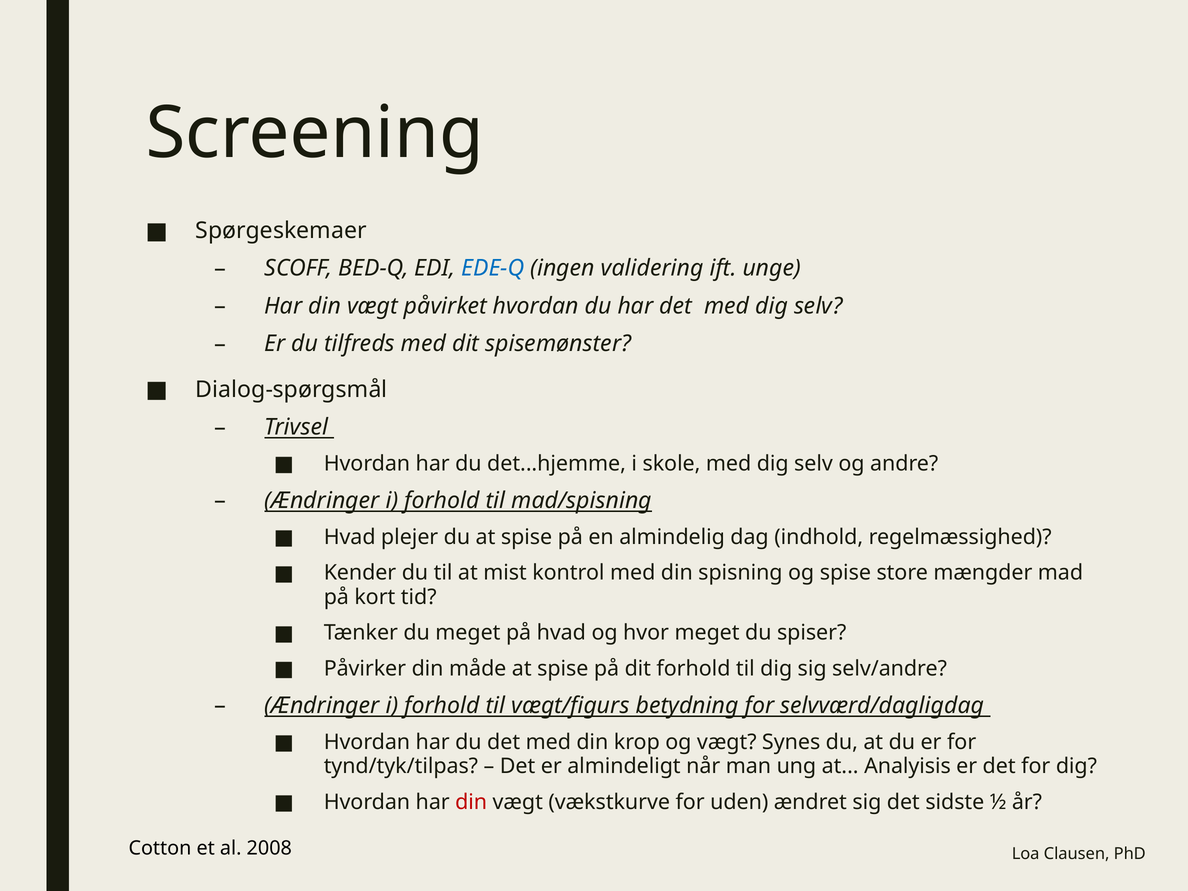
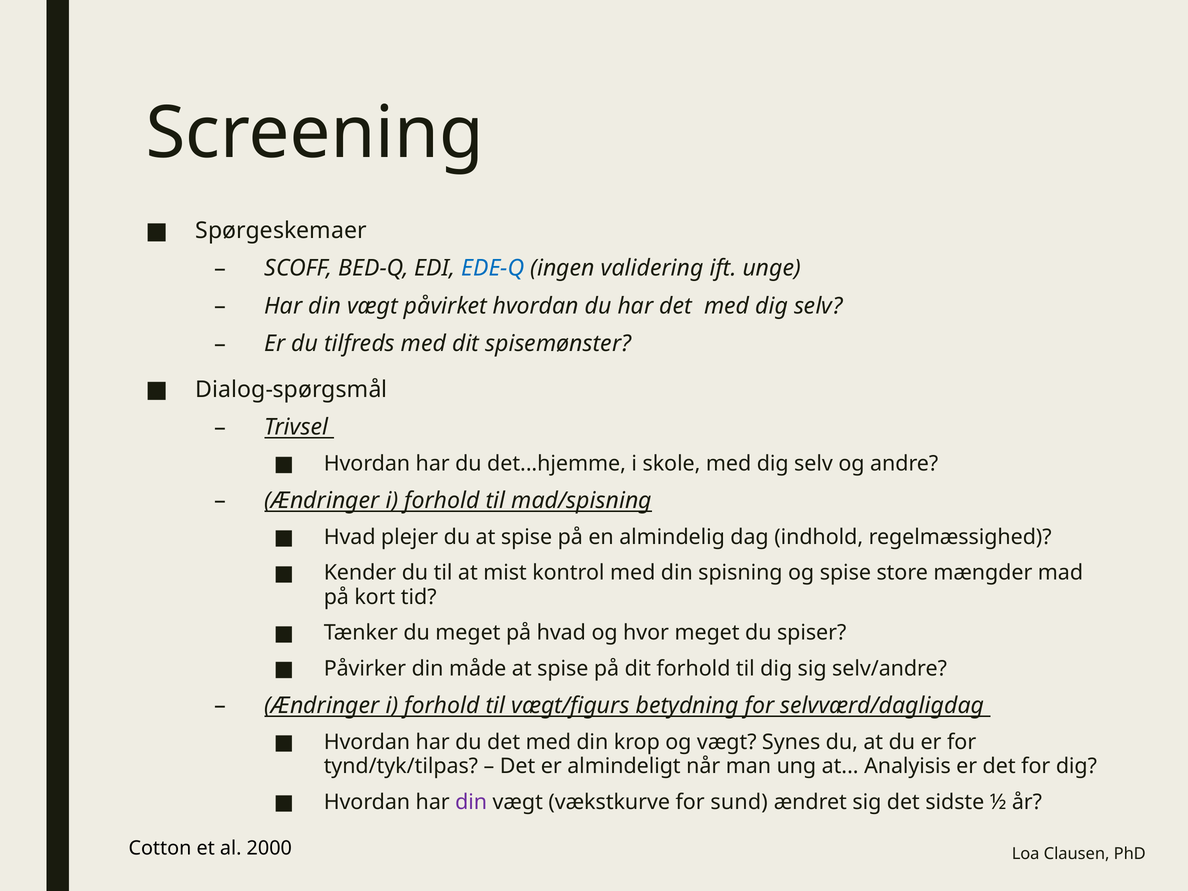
din at (471, 802) colour: red -> purple
uden: uden -> sund
2008: 2008 -> 2000
